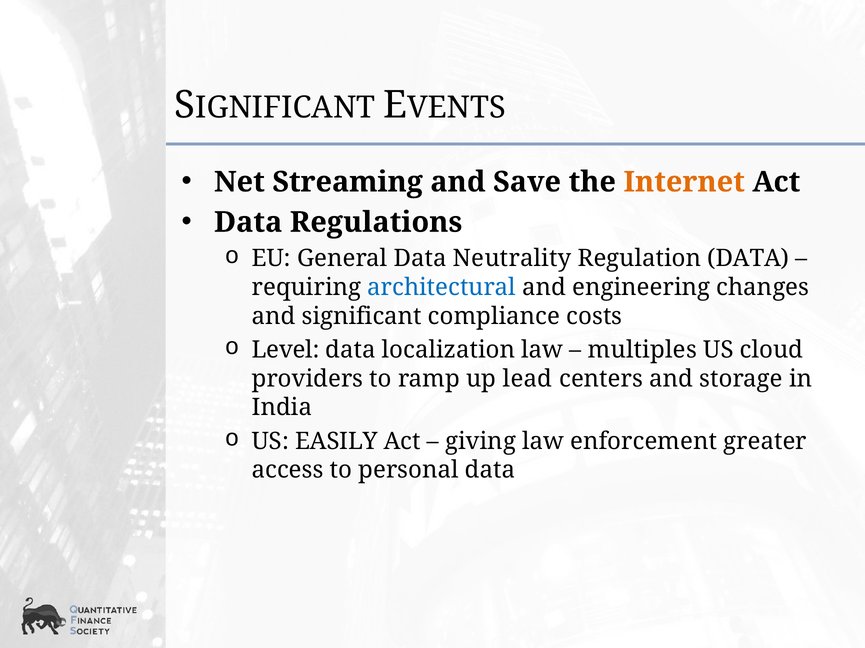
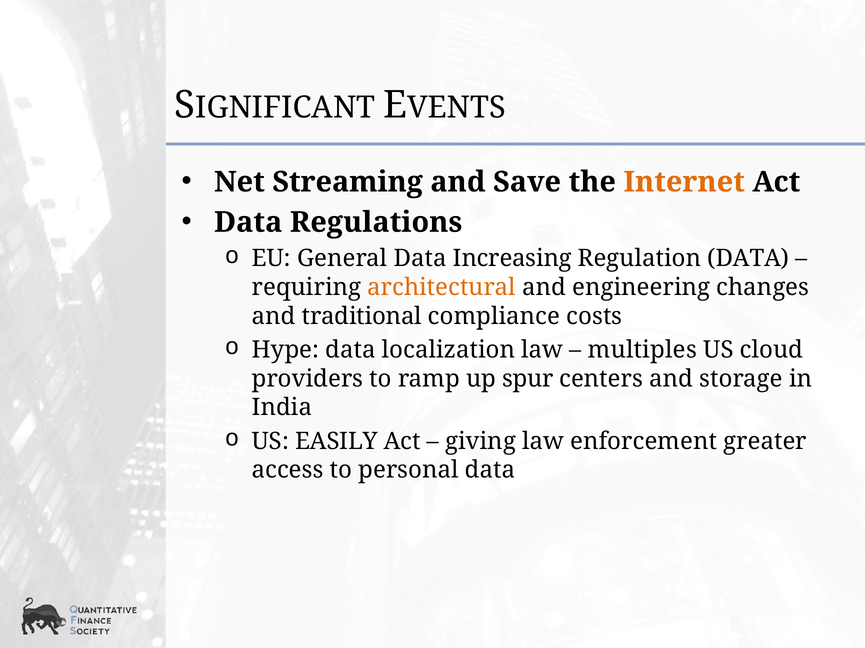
Neutrality: Neutrality -> Increasing
architectural colour: blue -> orange
significant: significant -> traditional
Level: Level -> Hype
lead: lead -> spur
